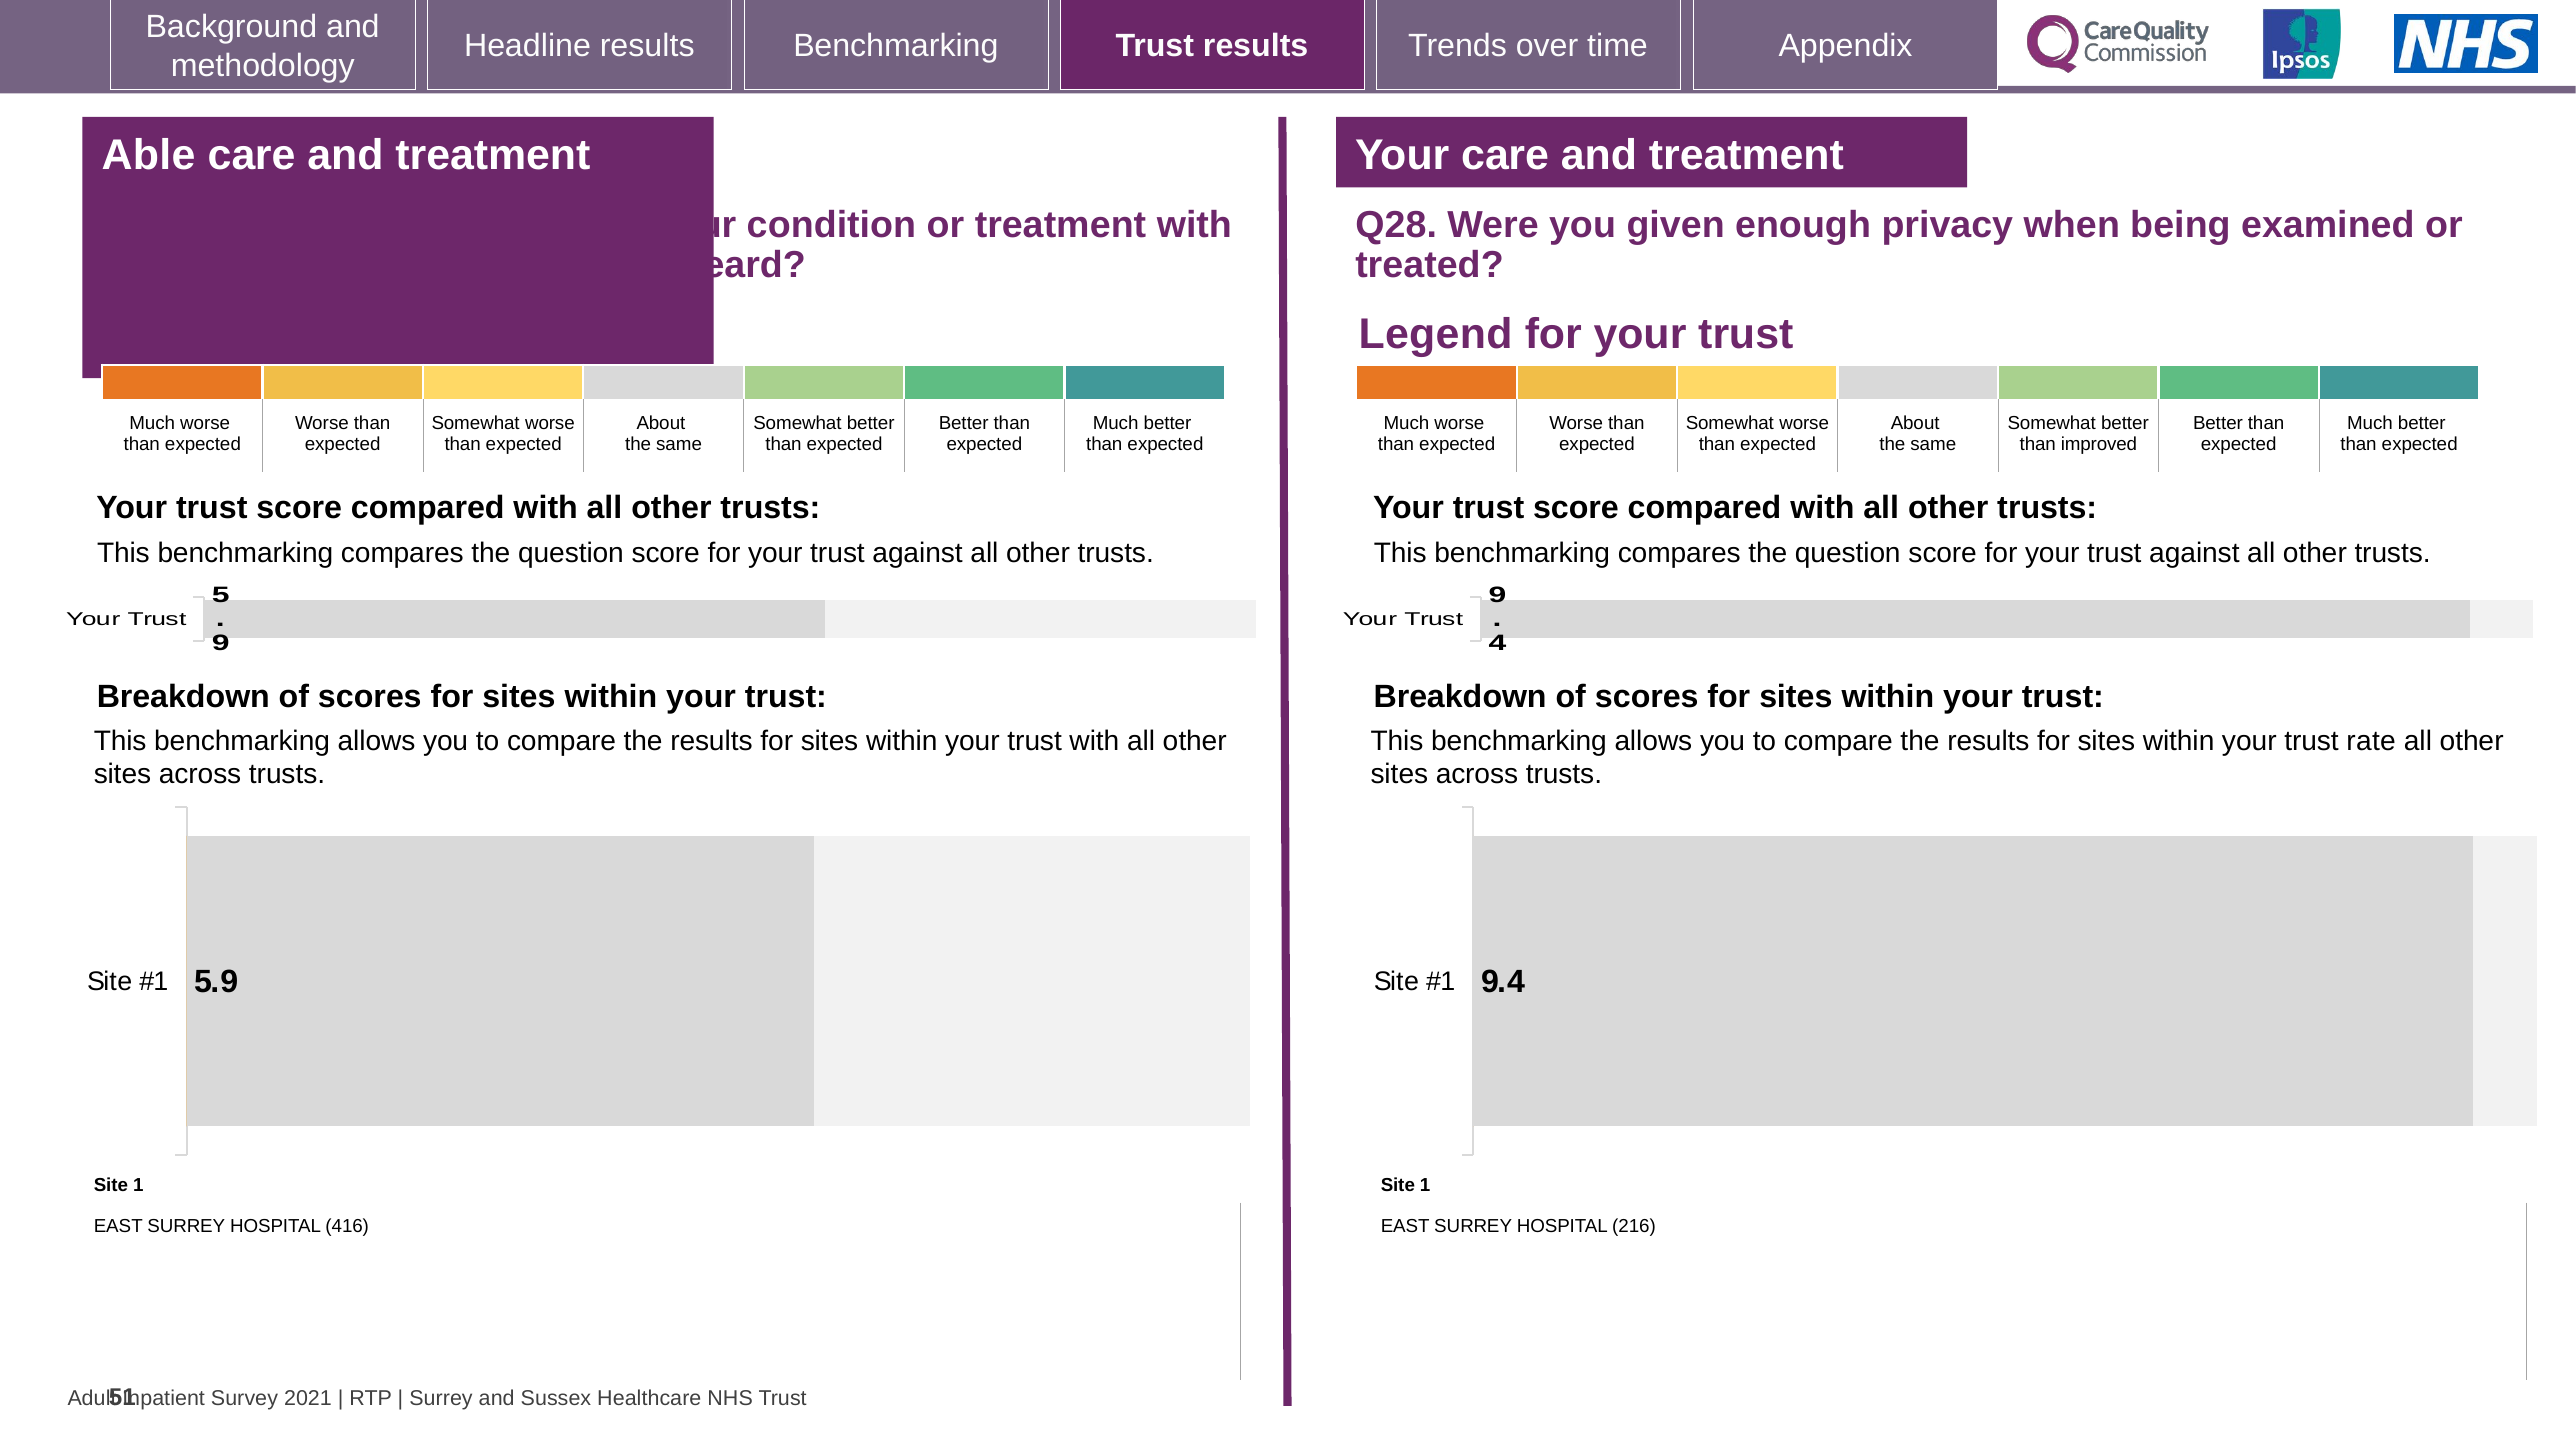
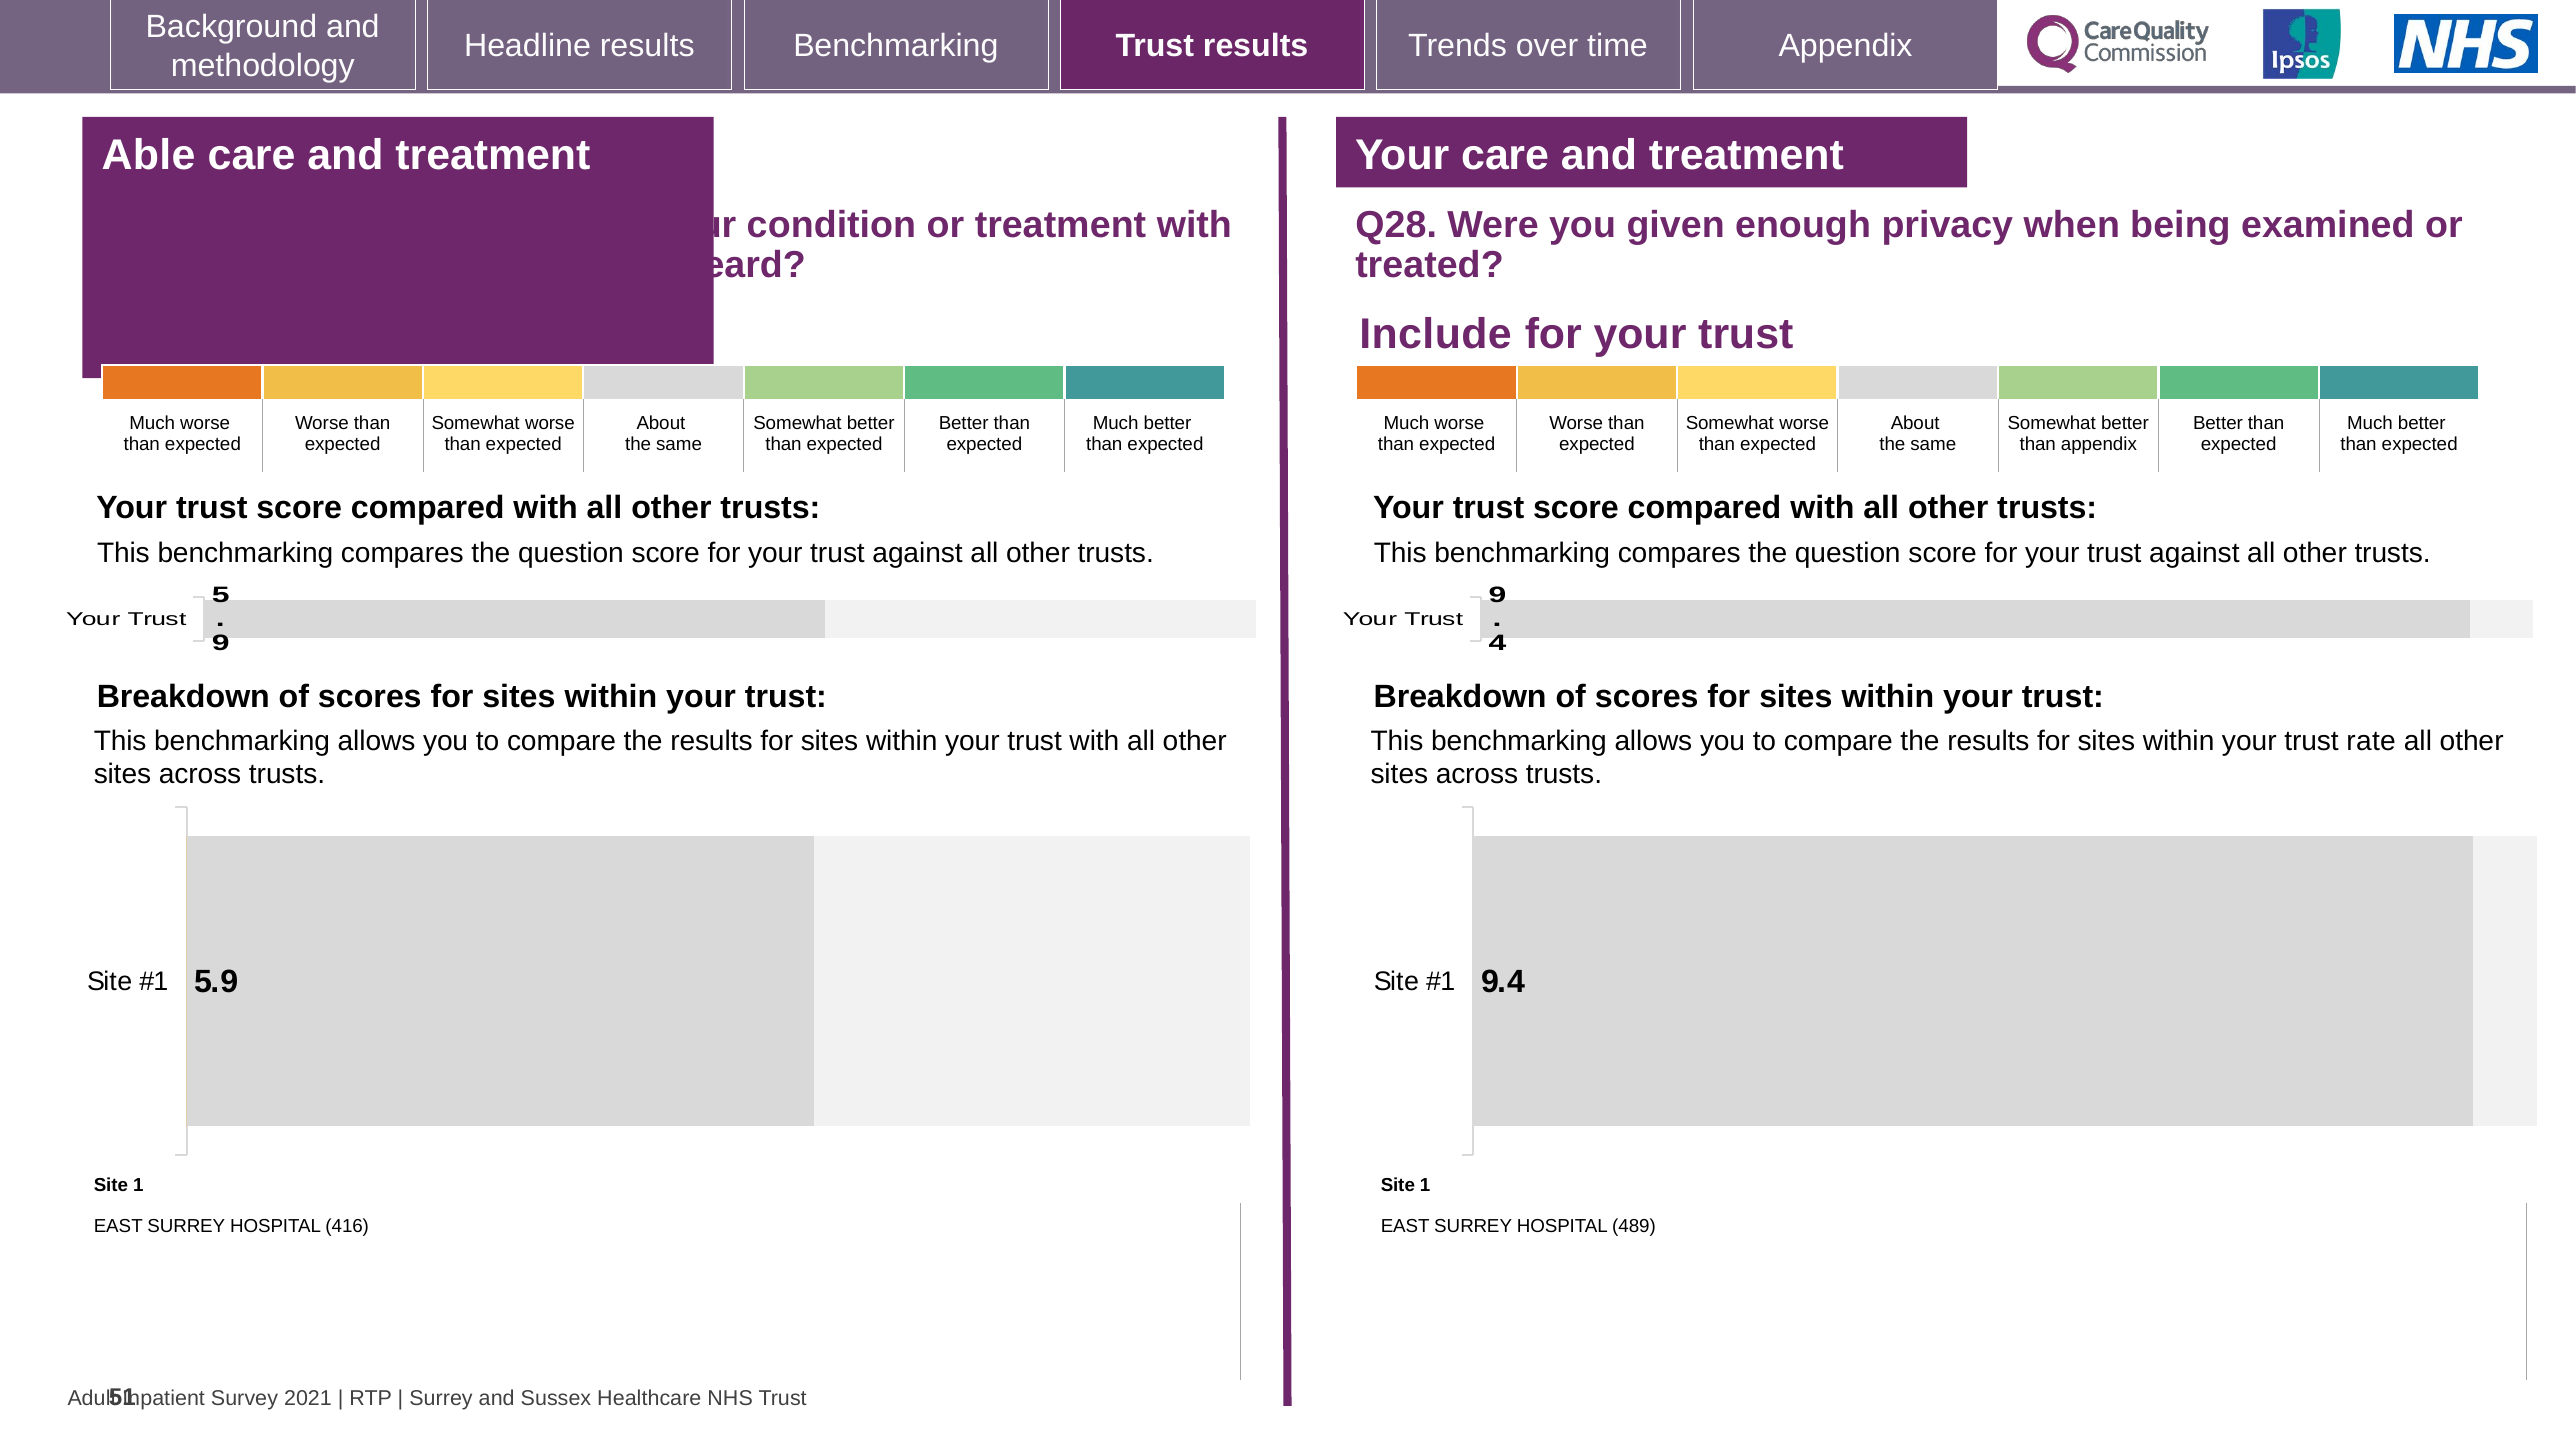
Legend: Legend -> Include
than improved: improved -> appendix
216: 216 -> 489
